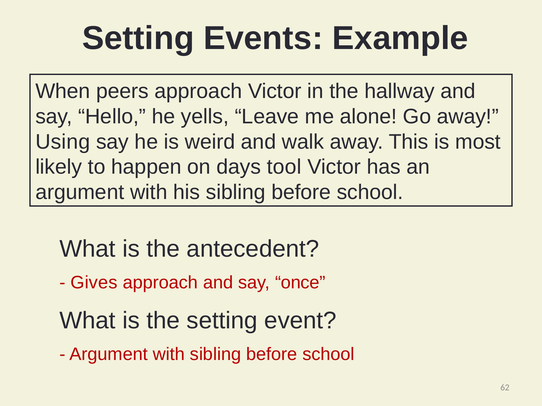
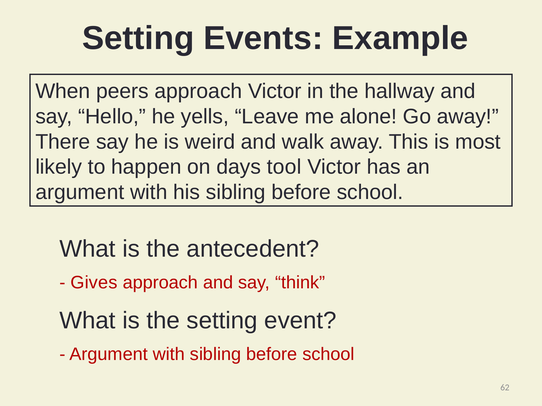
Using: Using -> There
once: once -> think
